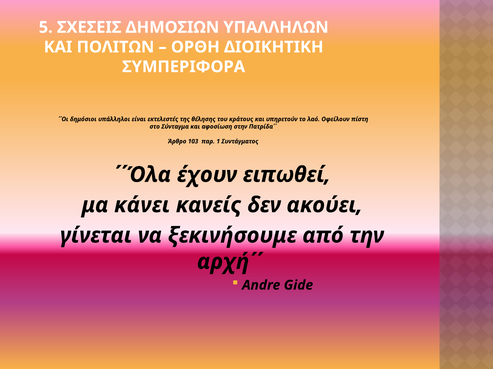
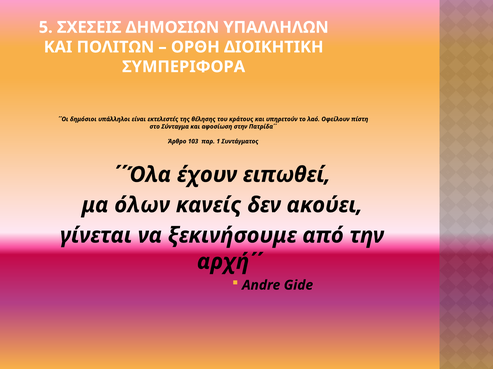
κάνει: κάνει -> όλων
